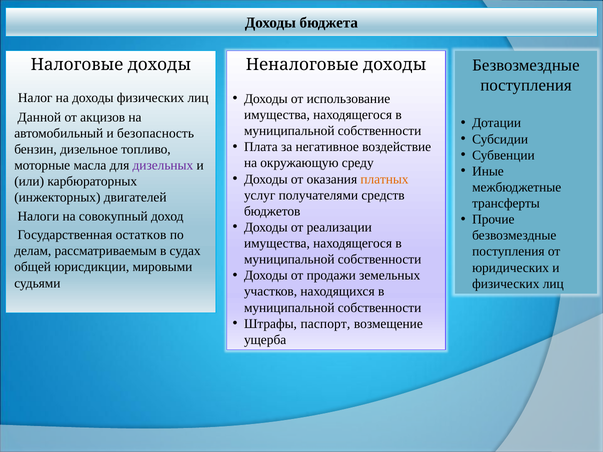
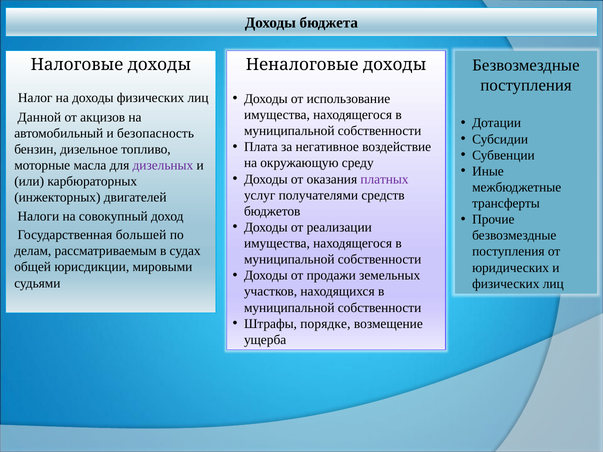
платных colour: orange -> purple
остатков: остатков -> большей
паспорт: паспорт -> порядке
